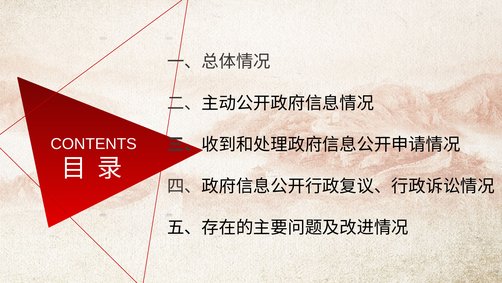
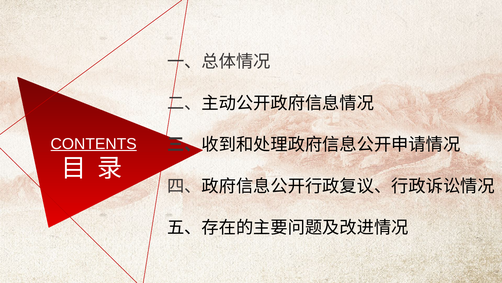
CONTENTS underline: none -> present
